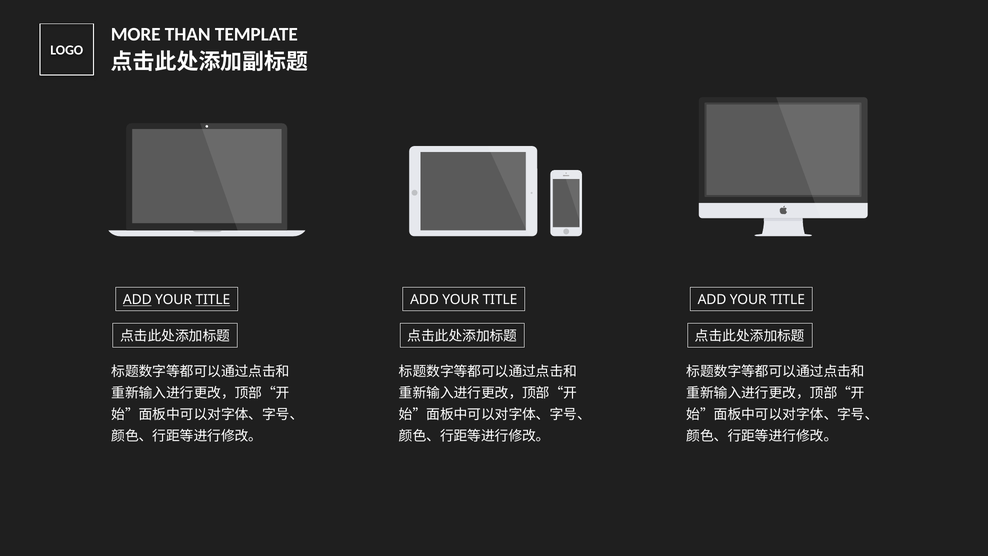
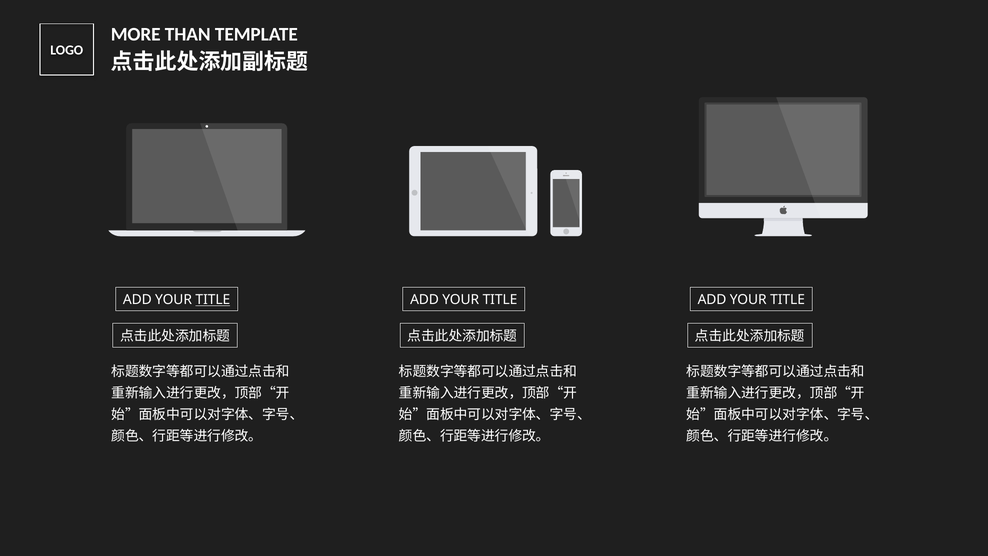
ADD at (137, 300) underline: present -> none
